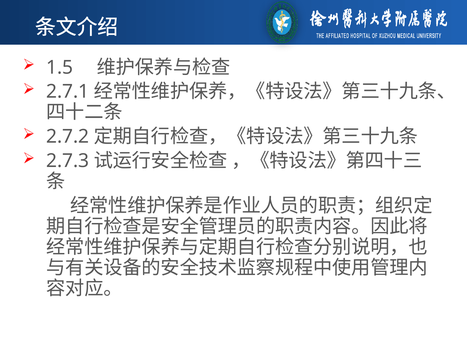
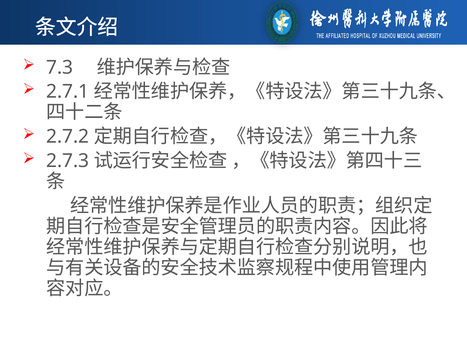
1.5: 1.5 -> 7.3
